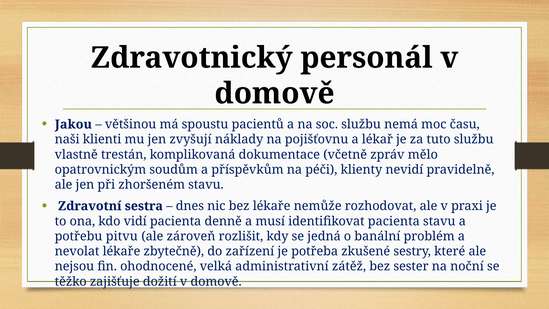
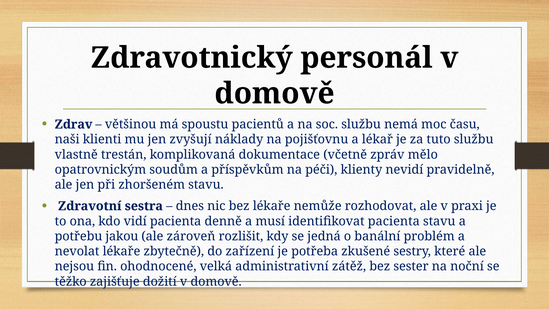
Jakou: Jakou -> Zdrav
pitvu: pitvu -> jakou
